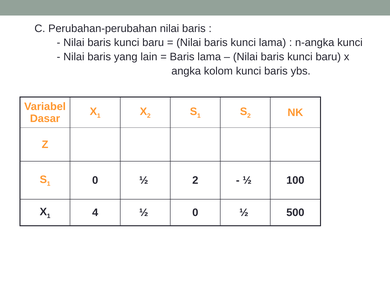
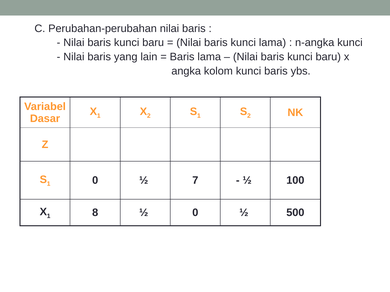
½ 2: 2 -> 7
4: 4 -> 8
